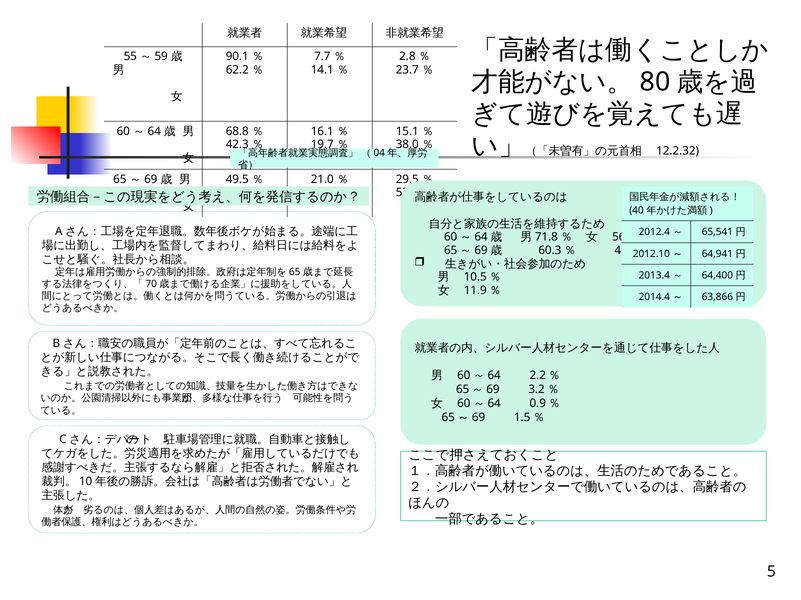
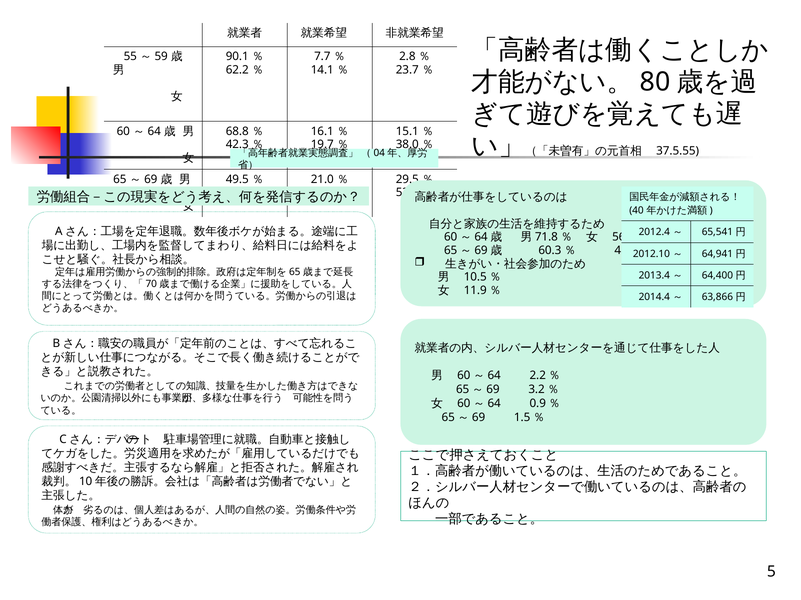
12.2.32: 12.2.32 -> 37.5.55
